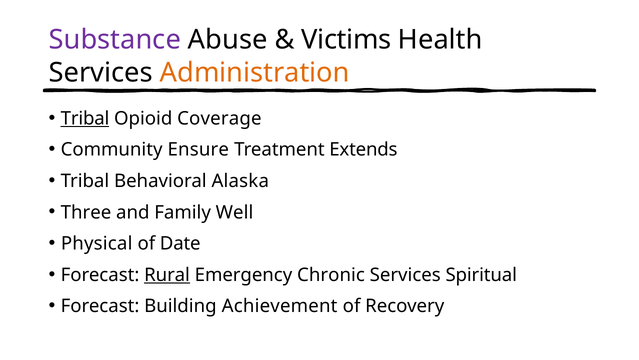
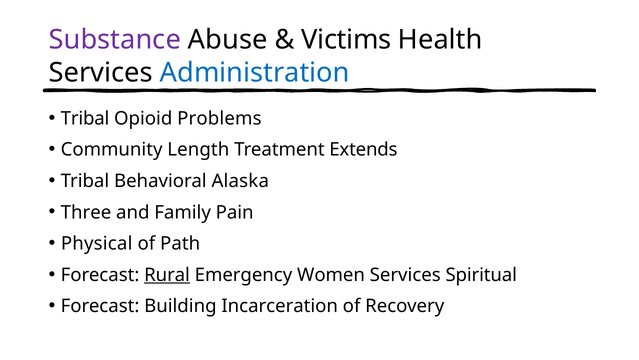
Administration colour: orange -> blue
Tribal at (85, 118) underline: present -> none
Coverage: Coverage -> Problems
Ensure: Ensure -> Length
Well: Well -> Pain
Date: Date -> Path
Chronic: Chronic -> Women
Achievement: Achievement -> Incarceration
